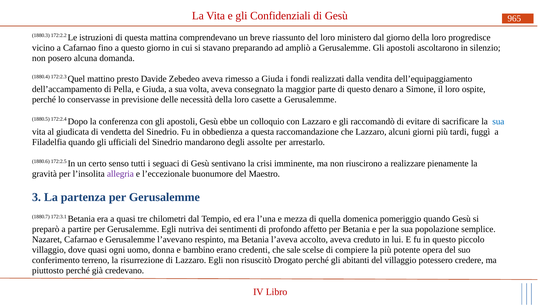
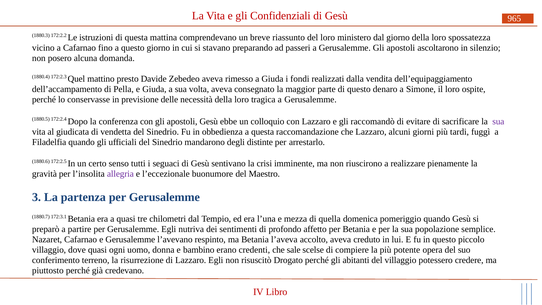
progredisce: progredisce -> spossatezza
ampliò: ampliò -> passeri
casette: casette -> tragica
sua at (498, 122) colour: blue -> purple
assolte: assolte -> distinte
